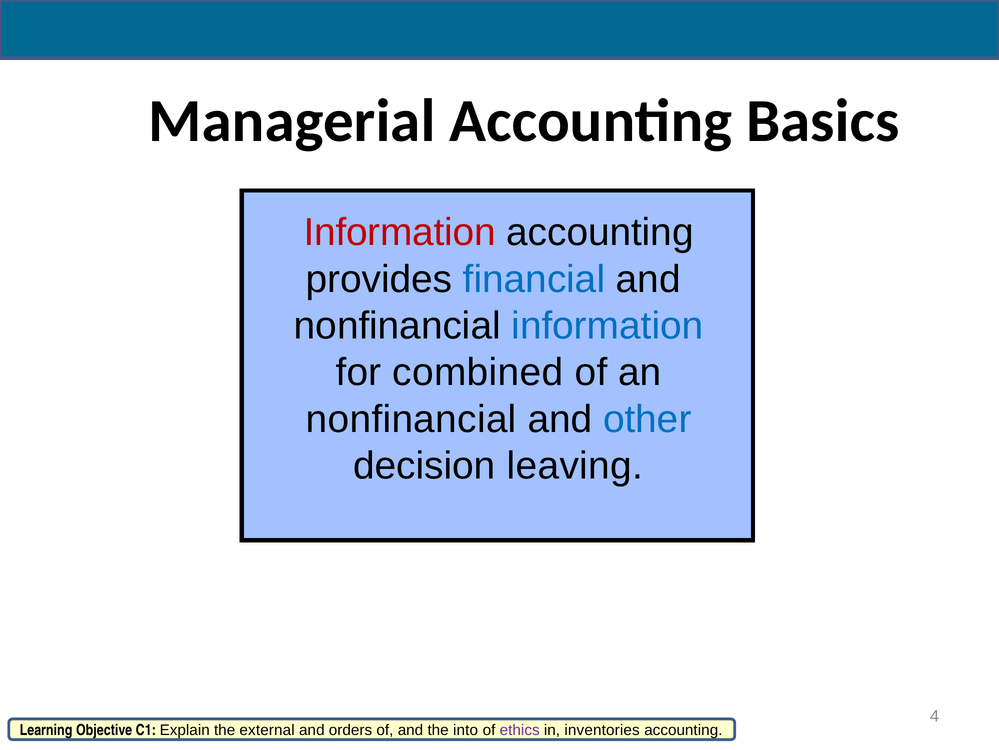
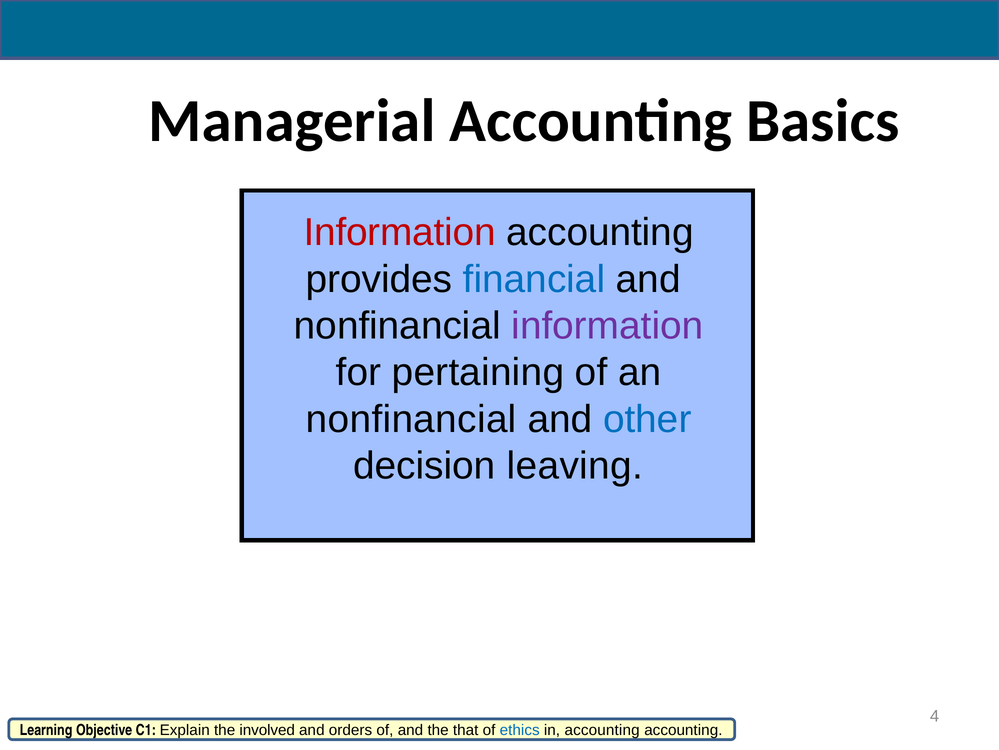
information at (607, 326) colour: blue -> purple
combined: combined -> pertaining
external: external -> involved
into: into -> that
ethics colour: purple -> blue
in inventories: inventories -> accounting
